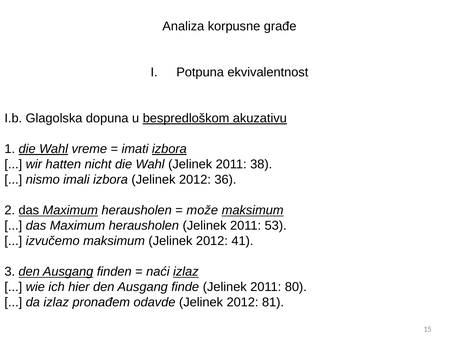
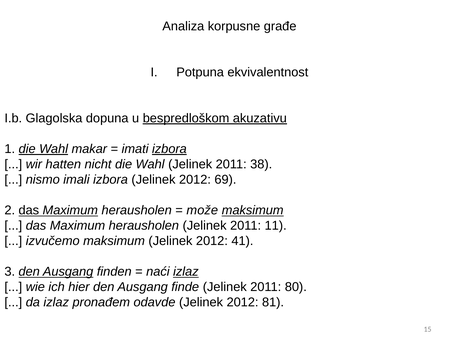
vreme: vreme -> makar
36: 36 -> 69
53: 53 -> 11
